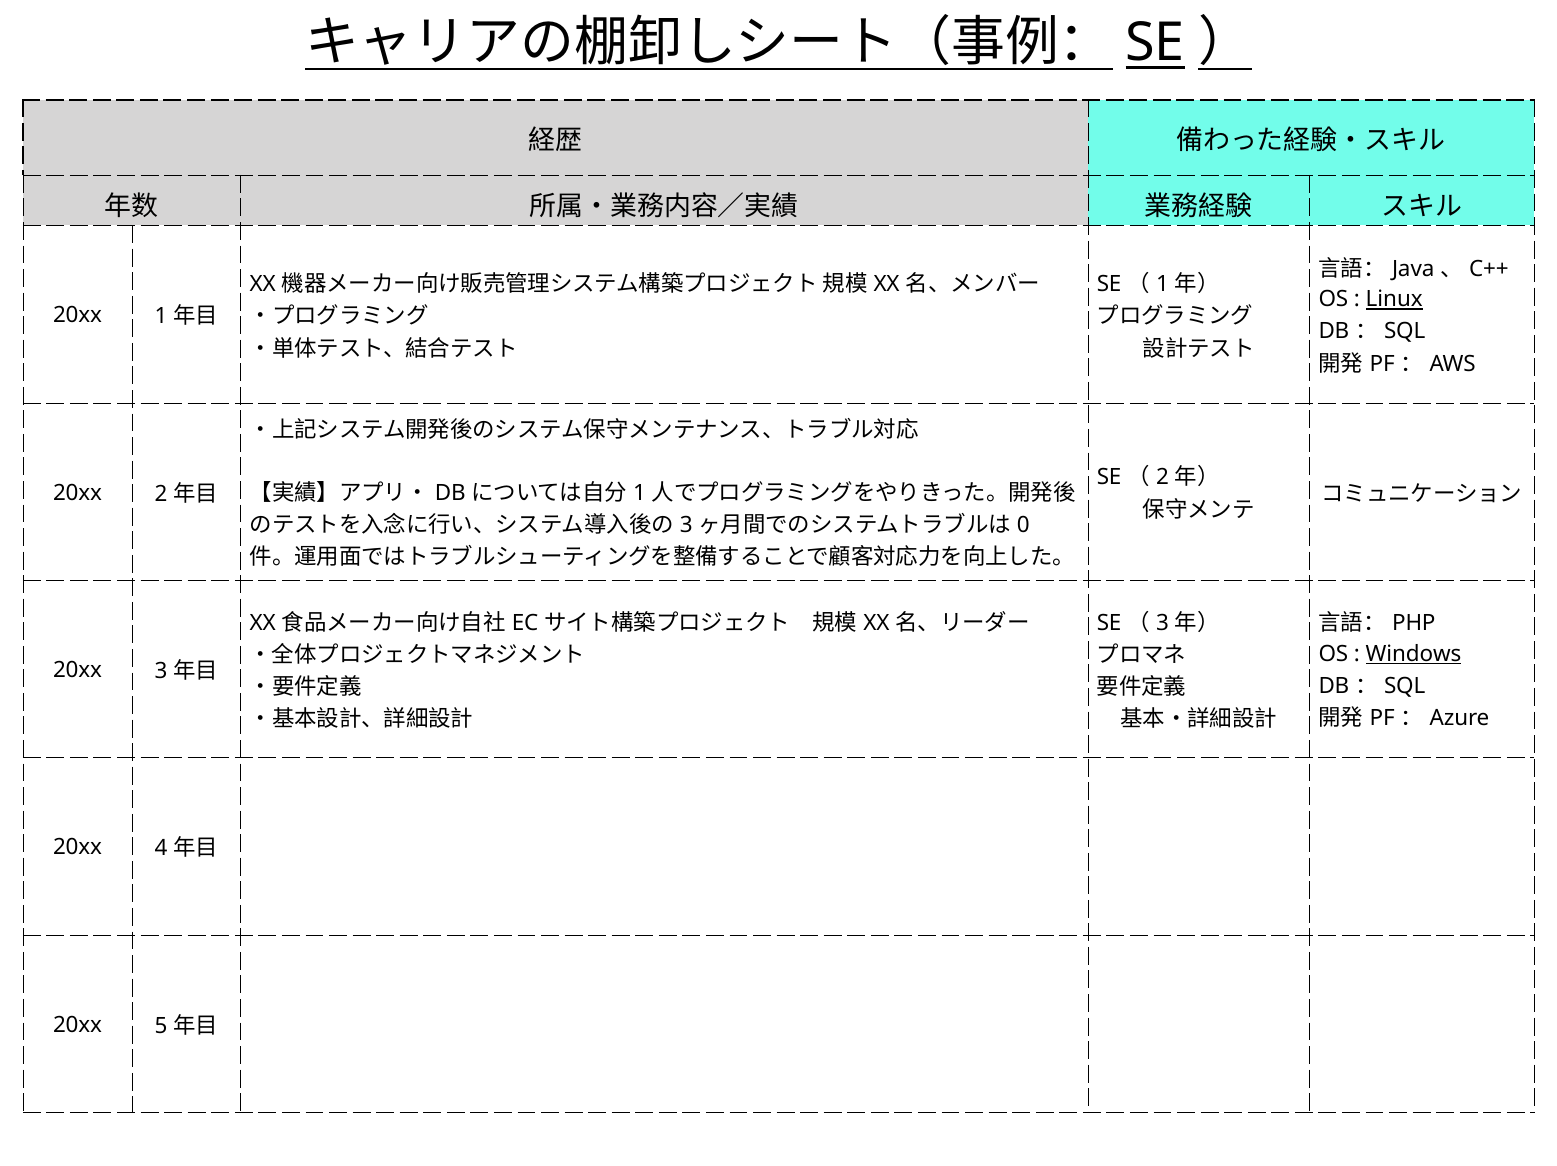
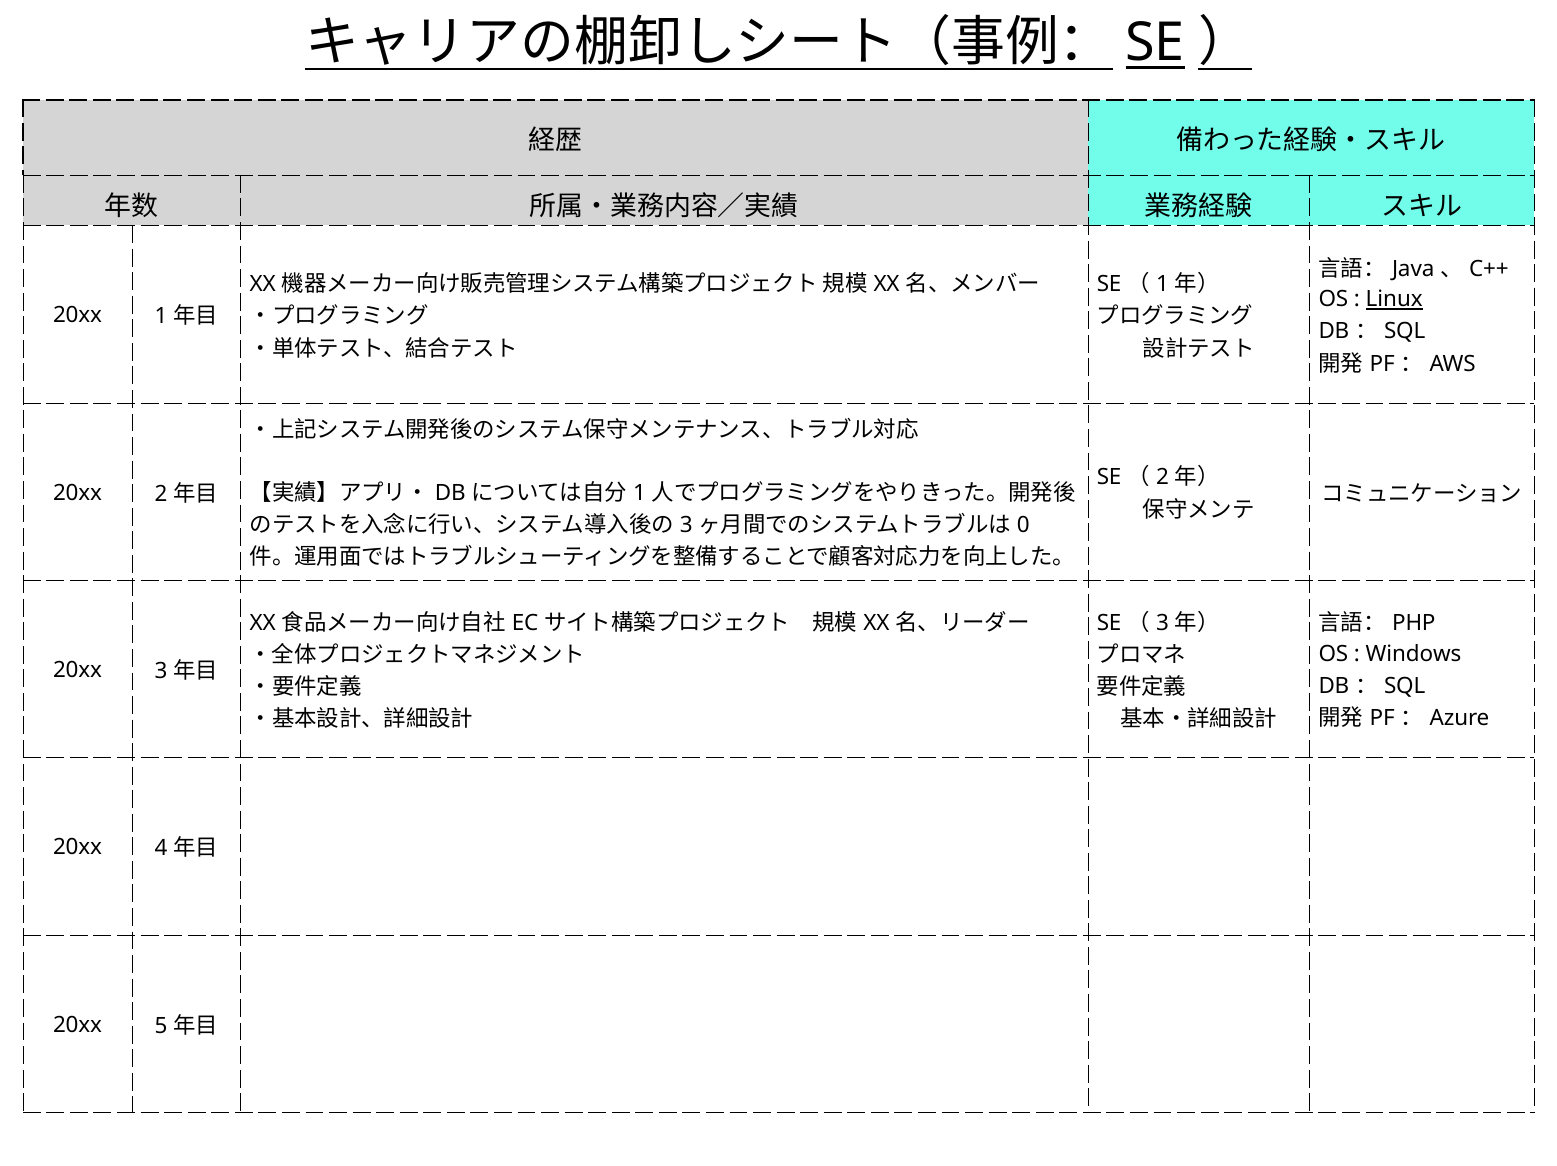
Windows underline: present -> none
